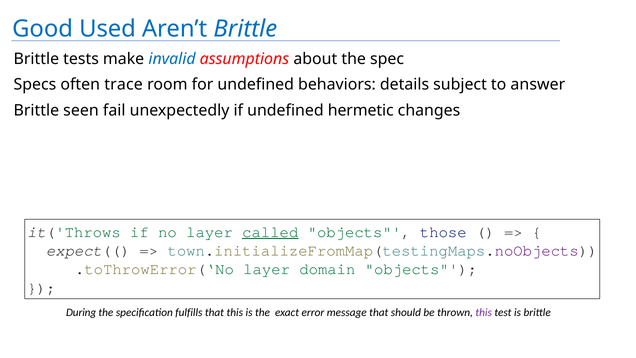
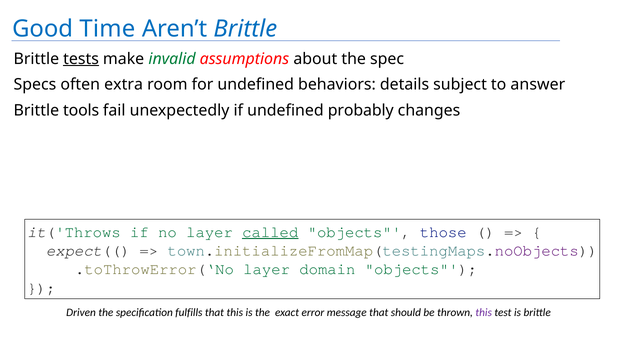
Used: Used -> Time
tests underline: none -> present
invalid colour: blue -> green
trace: trace -> extra
seen: seen -> tools
hermetic: hermetic -> probably
During: During -> Driven
